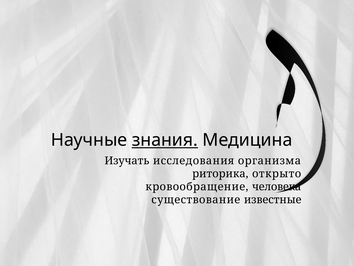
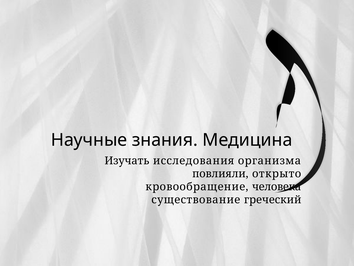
знания underline: present -> none
риторика: риторика -> повлияли
известные: известные -> греческий
